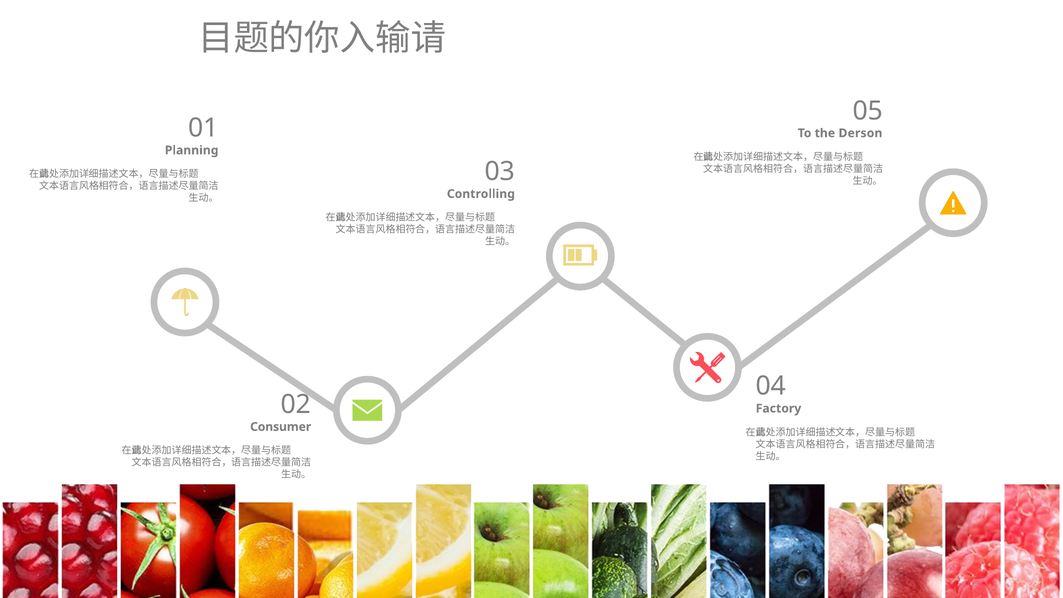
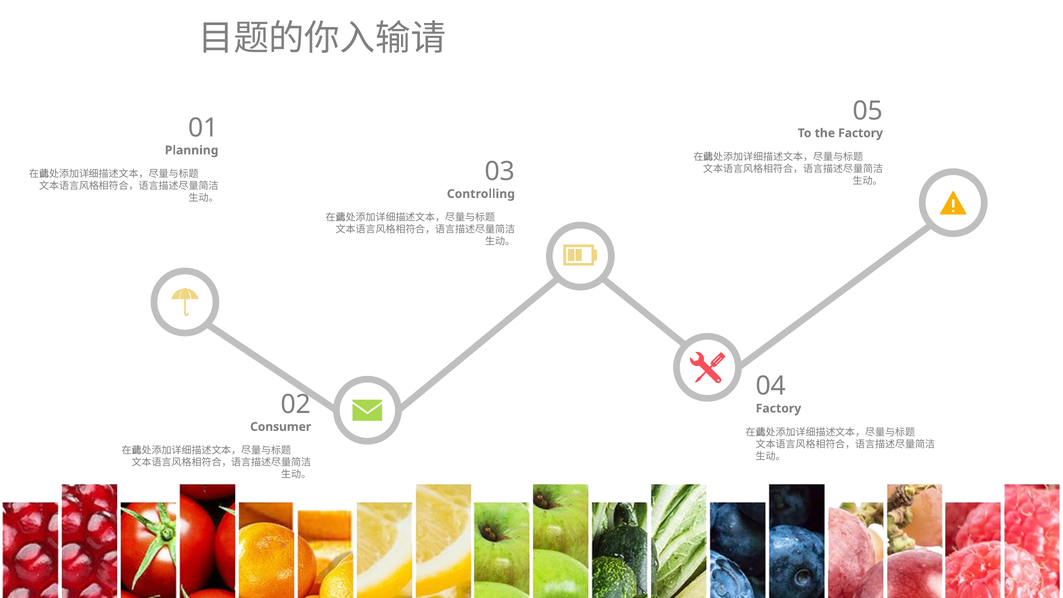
the Derson: Derson -> Factory
